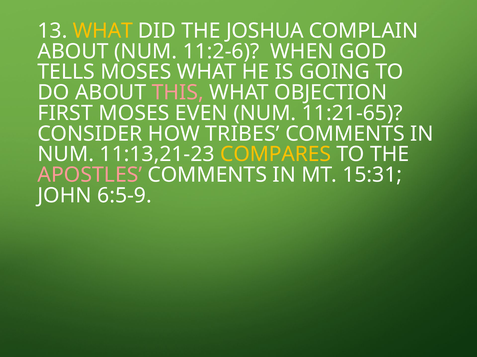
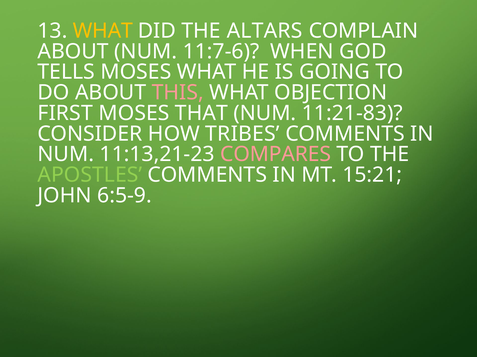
JOSHUA: JOSHUA -> ALTARS
11:2-6: 11:2-6 -> 11:7-6
EVEN: EVEN -> THAT
11:21-65: 11:21-65 -> 11:21-83
COMPARES colour: yellow -> pink
APOSTLES colour: pink -> light green
15:31: 15:31 -> 15:21
